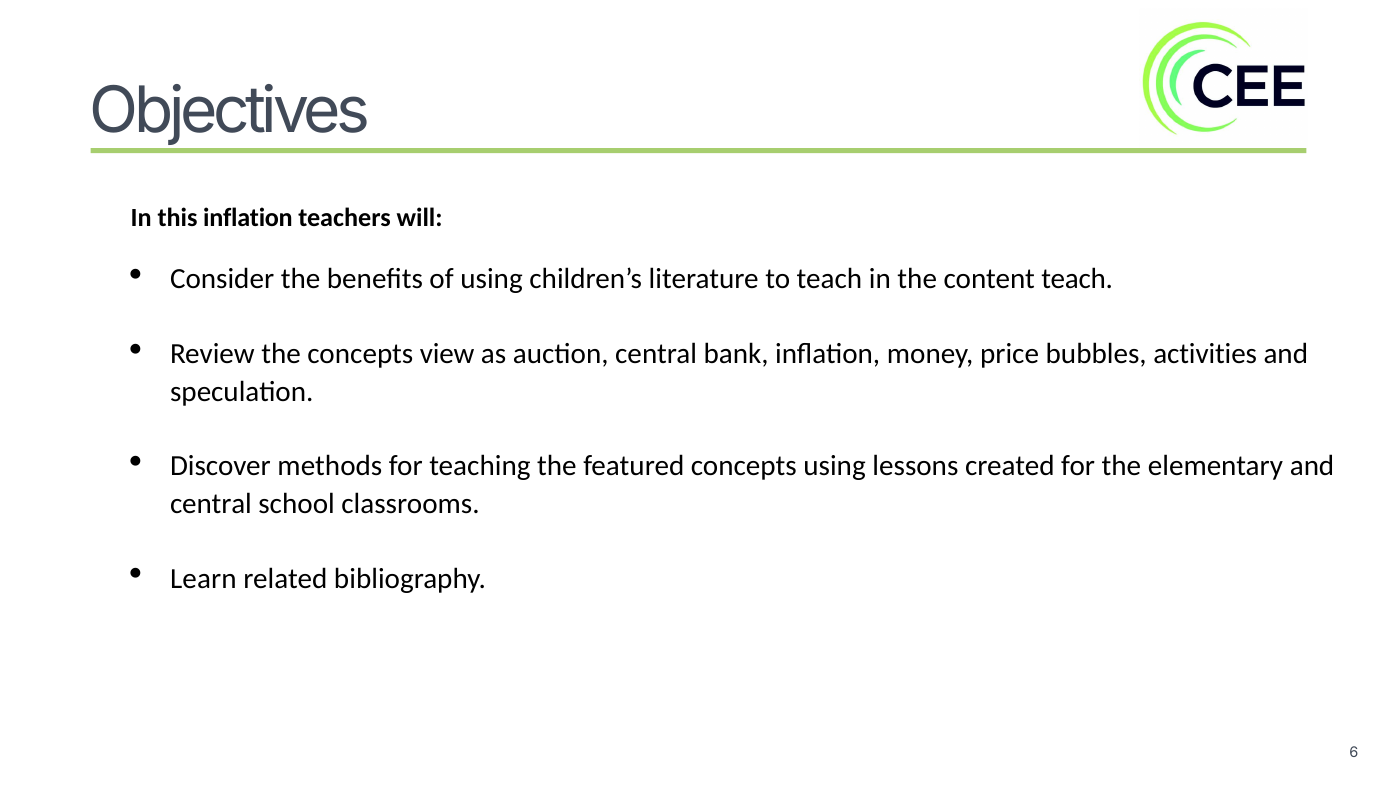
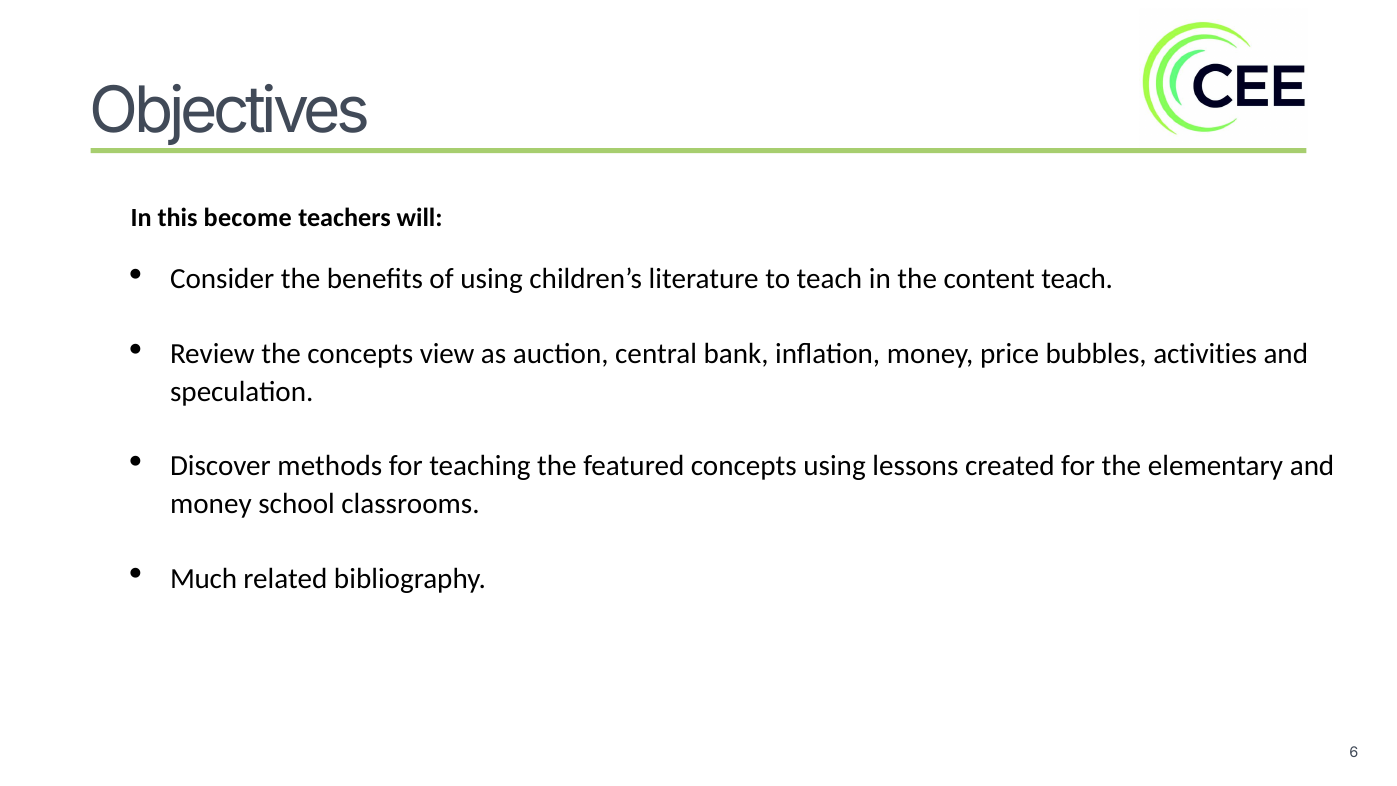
this inflation: inflation -> become
central at (211, 504): central -> money
Learn: Learn -> Much
